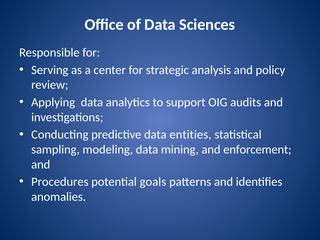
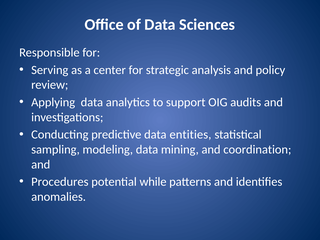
enforcement: enforcement -> coordination
goals: goals -> while
